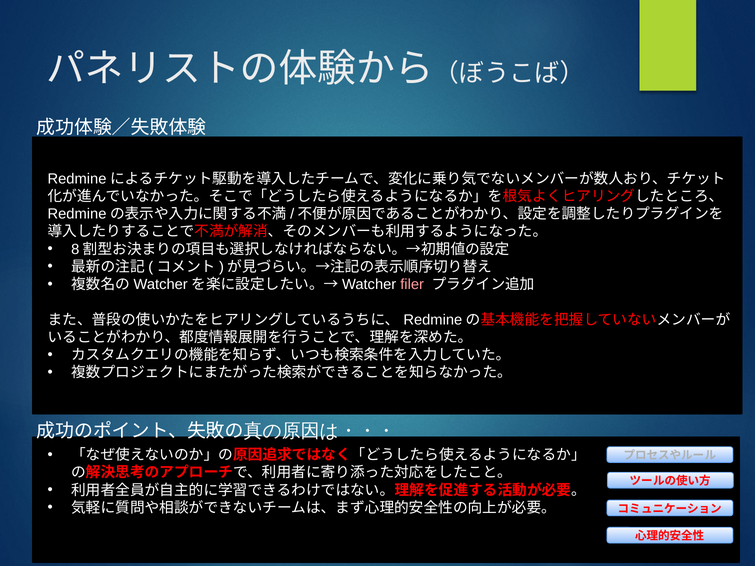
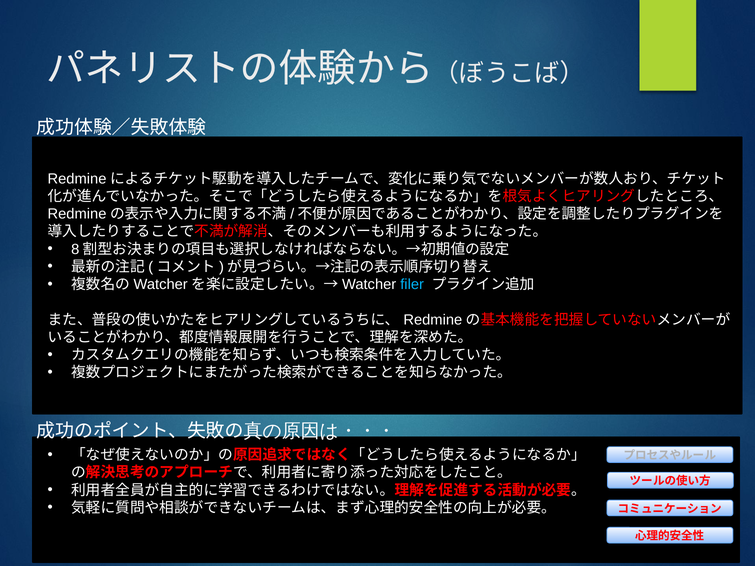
filer colour: pink -> light blue
